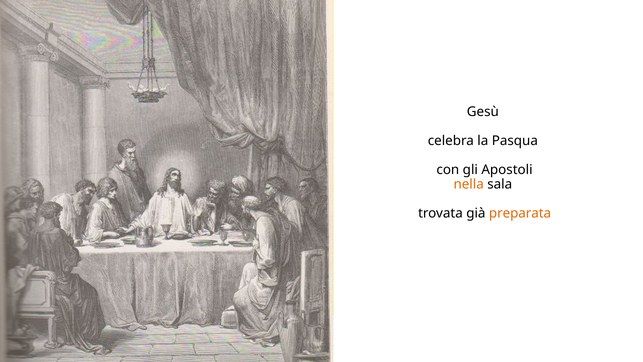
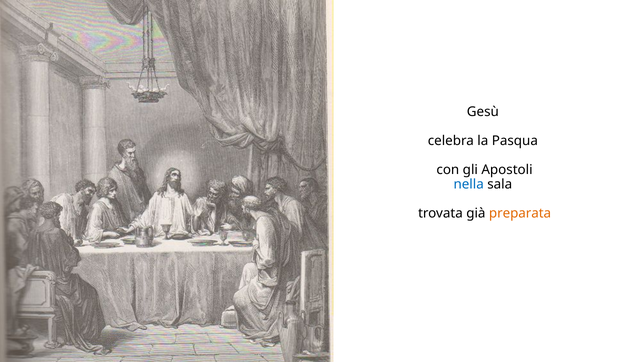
nella colour: orange -> blue
